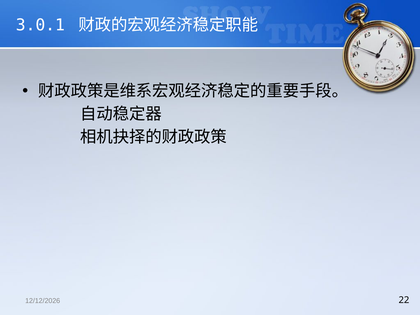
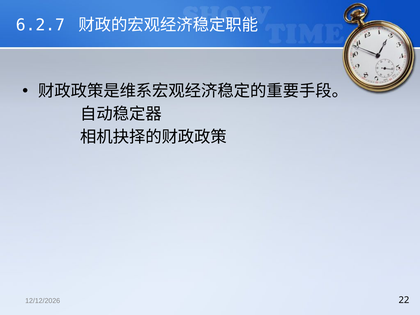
3.0.1: 3.0.1 -> 6.2.7
